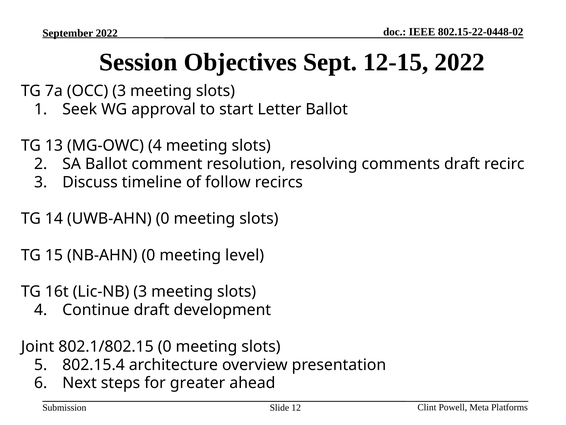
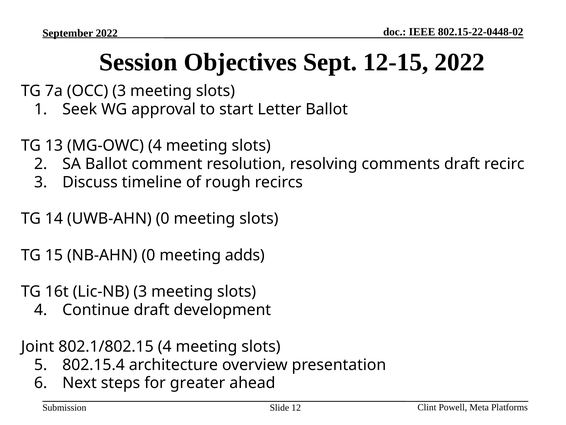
follow: follow -> rough
level: level -> adds
802.1/802.15 0: 0 -> 4
